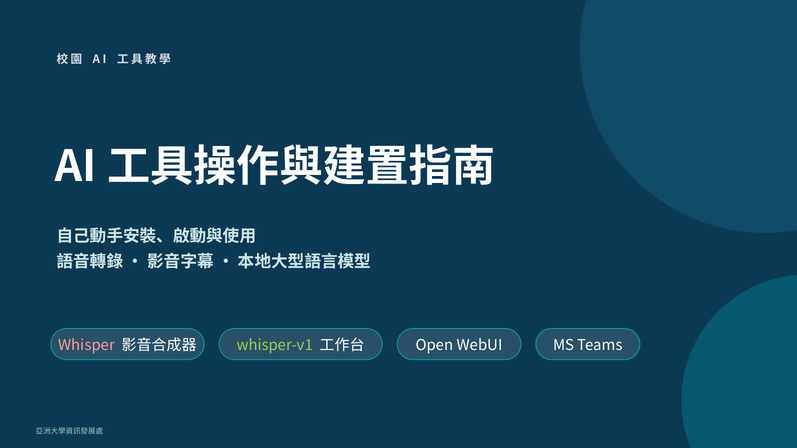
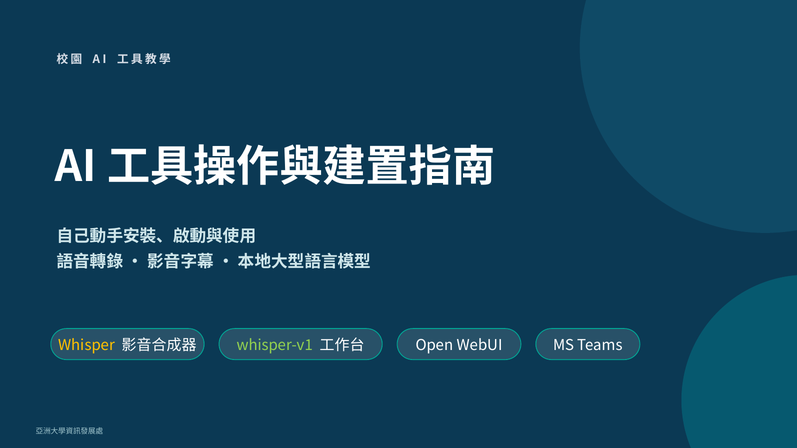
Whisper colour: pink -> yellow
